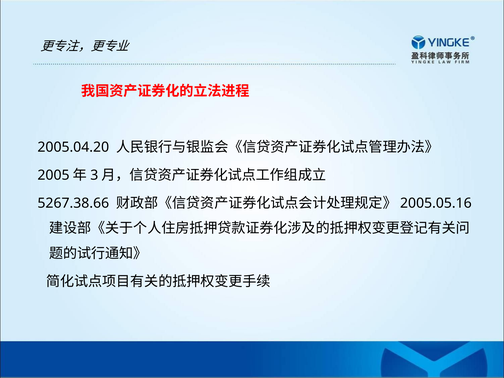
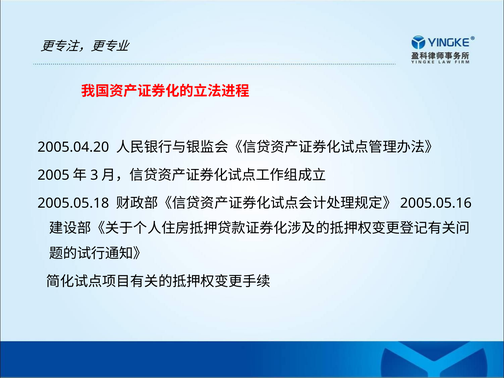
5267.38.66: 5267.38.66 -> 2005.05.18
